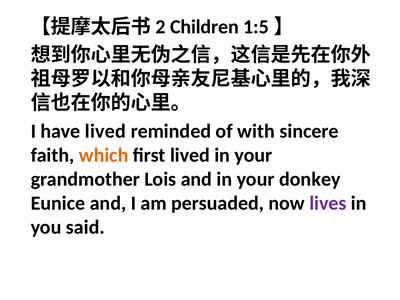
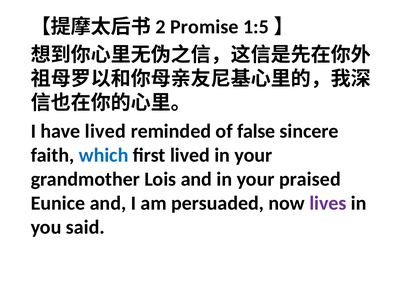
Children: Children -> Promise
with: with -> false
which colour: orange -> blue
donkey: donkey -> praised
